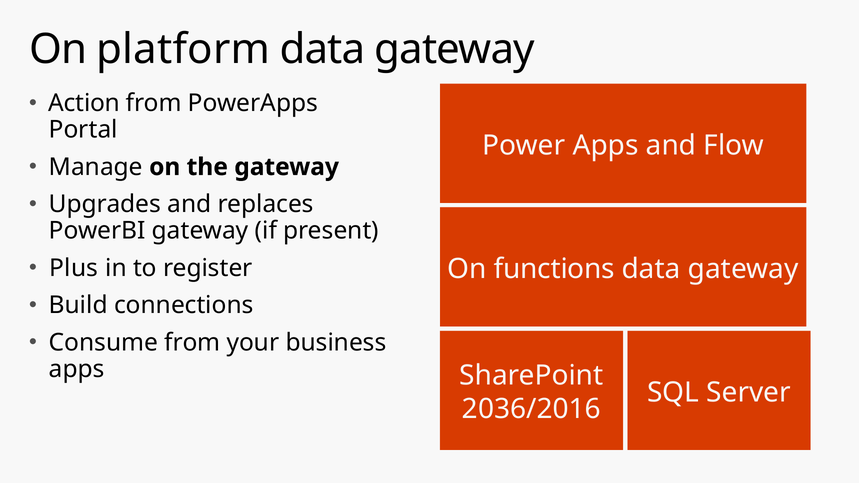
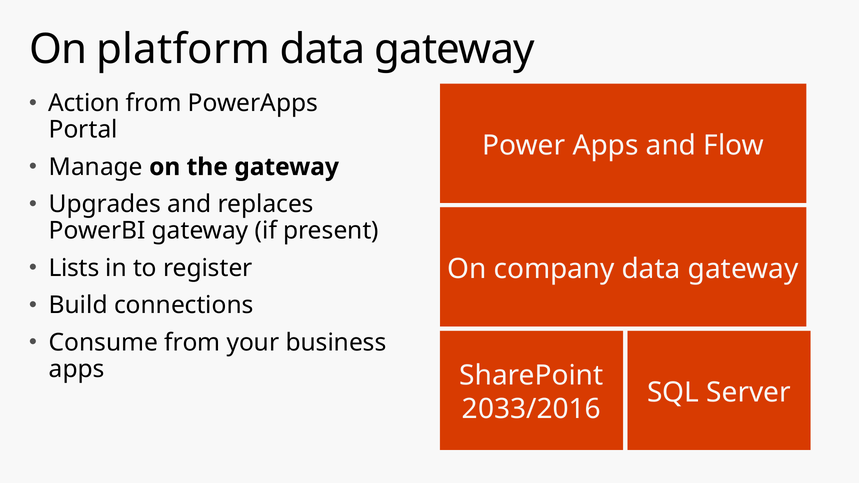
Plus: Plus -> Lists
functions: functions -> company
2036/2016: 2036/2016 -> 2033/2016
